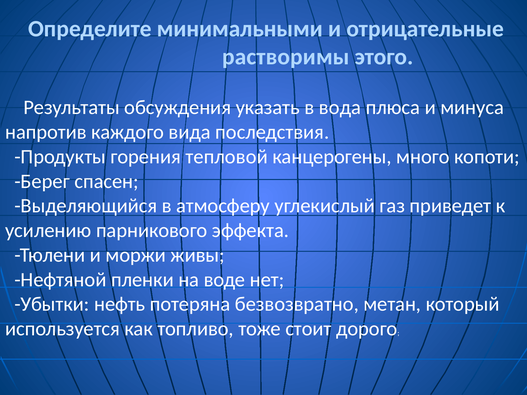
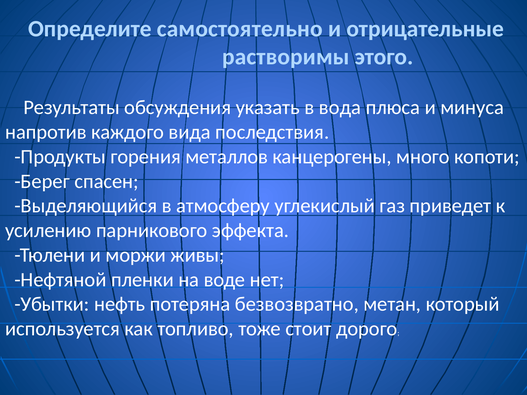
минимальными: минимальными -> самостоятельно
тепловой: тепловой -> металлов
